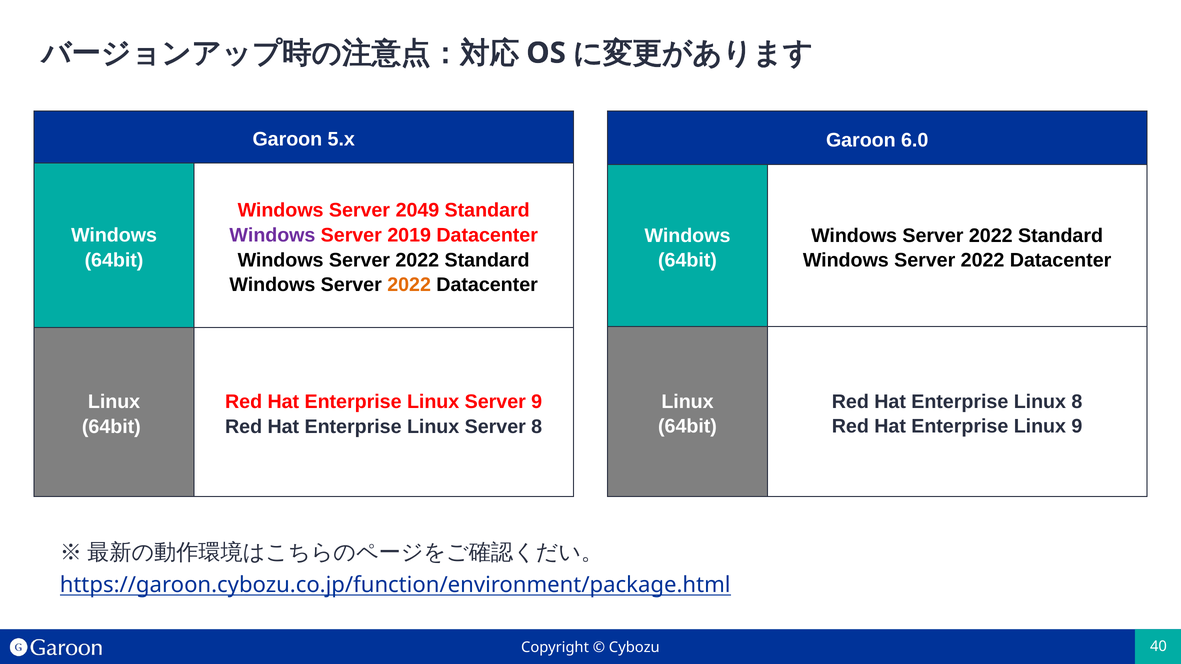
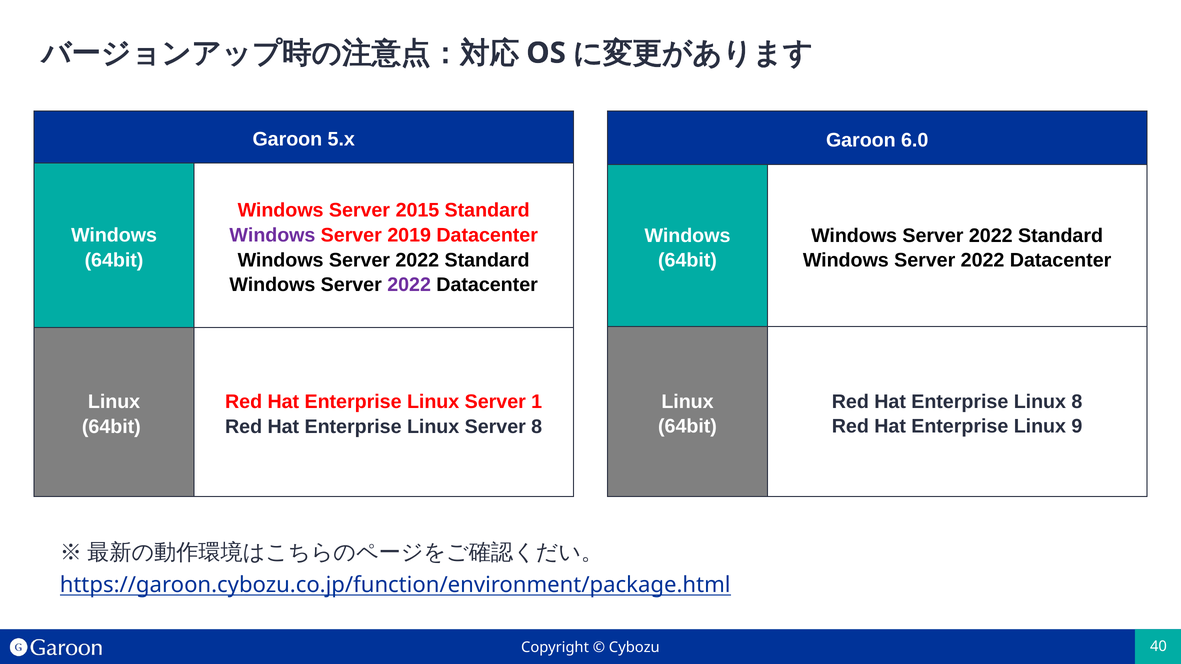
2049: 2049 -> 2015
2022 at (409, 285) colour: orange -> purple
Server 9: 9 -> 1
